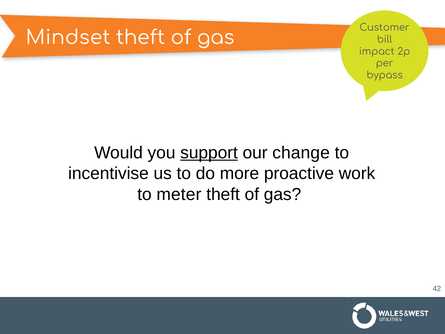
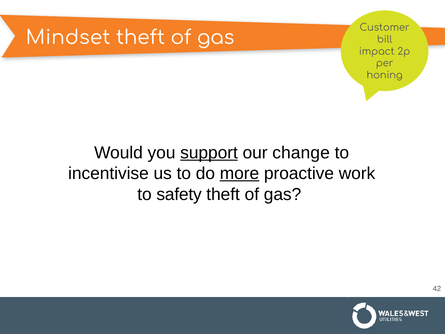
bypass: bypass -> honing
more underline: none -> present
meter: meter -> safety
